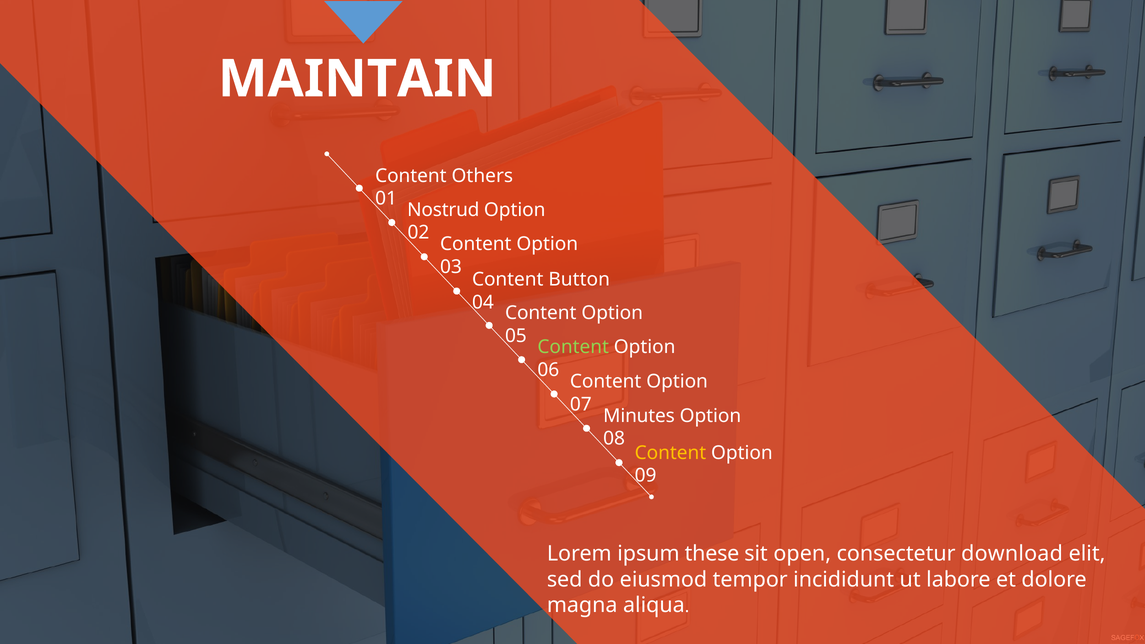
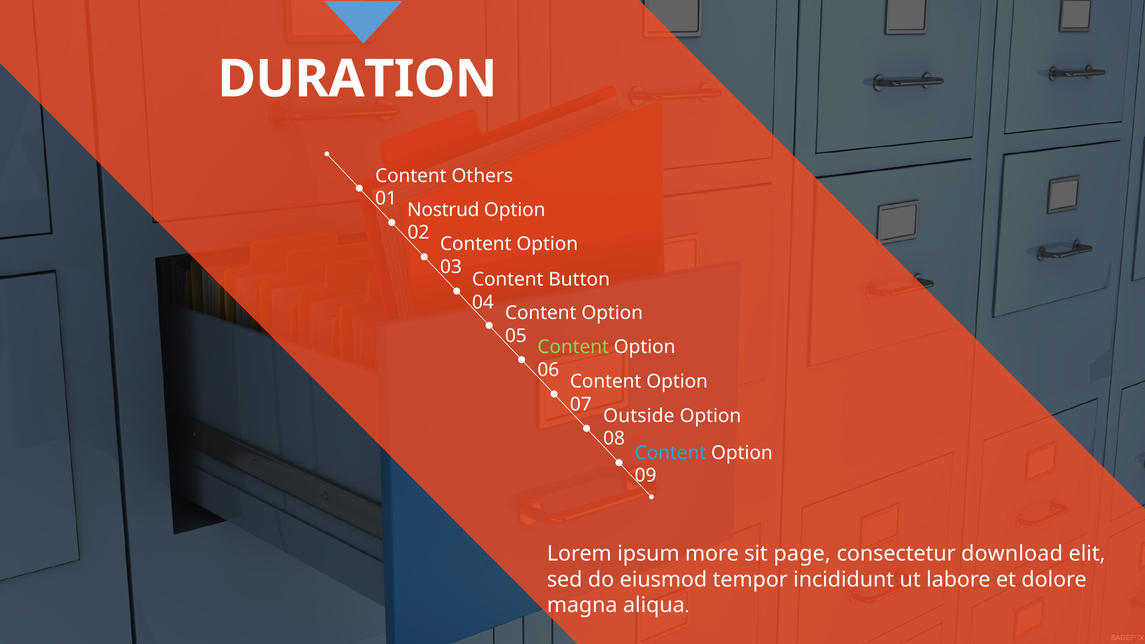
MAINTAIN: MAINTAIN -> DURATION
Minutes: Minutes -> Outside
Content at (670, 453) colour: yellow -> light blue
these: these -> more
open: open -> page
